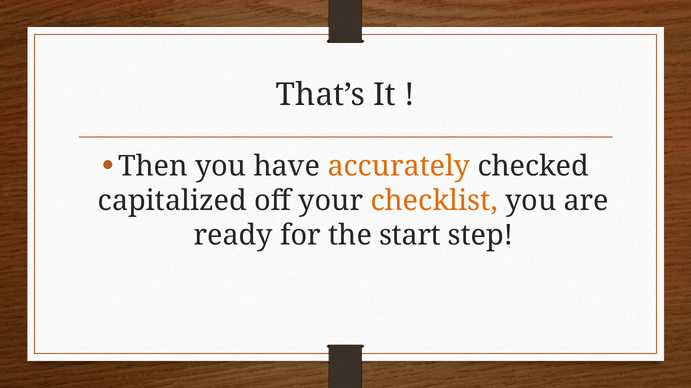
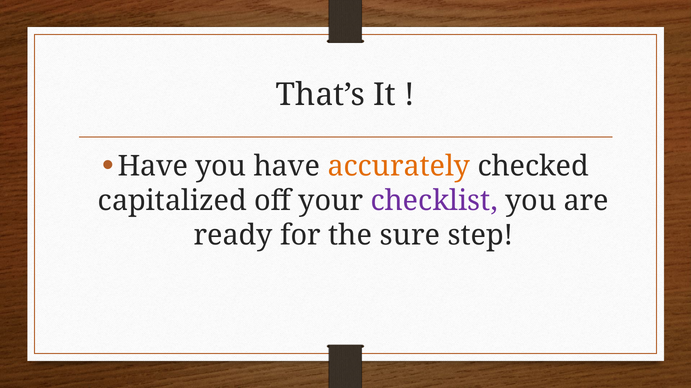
Then at (153, 167): Then -> Have
checklist colour: orange -> purple
start: start -> sure
